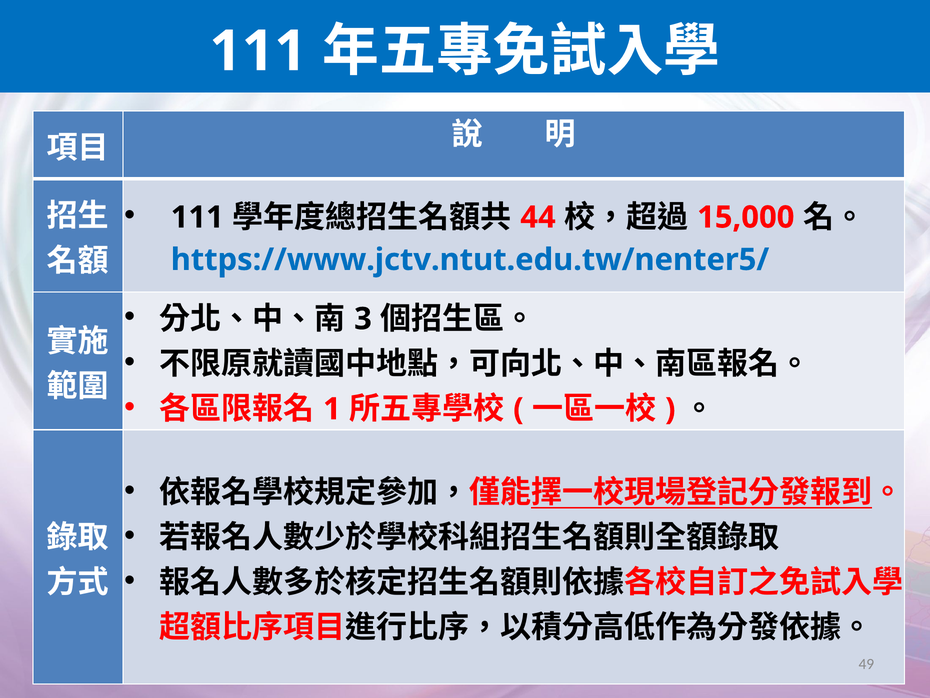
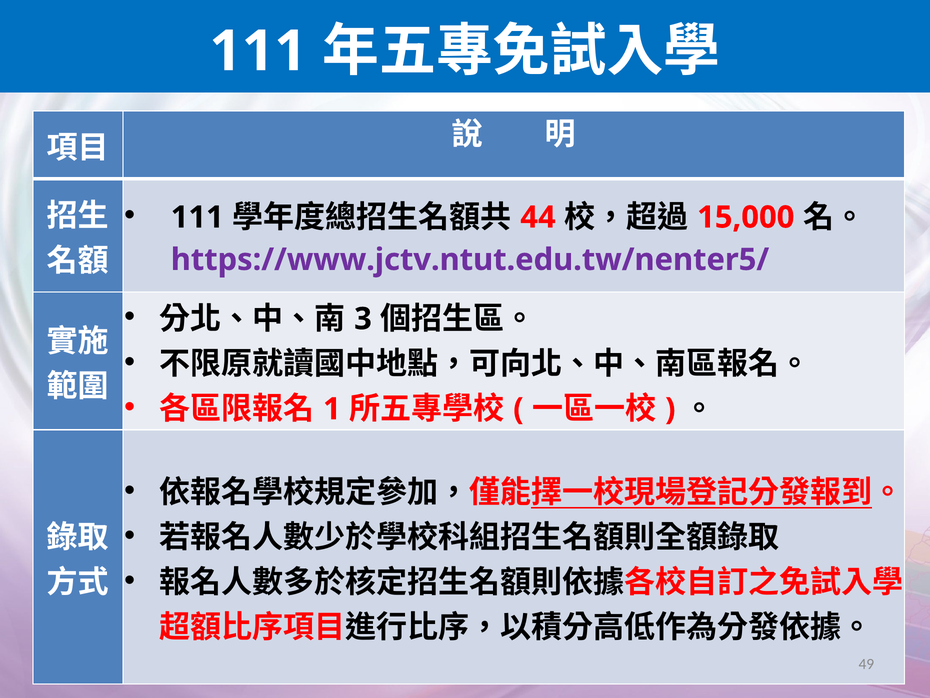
https://www.jctv.ntut.edu.tw/nenter5/ colour: blue -> purple
